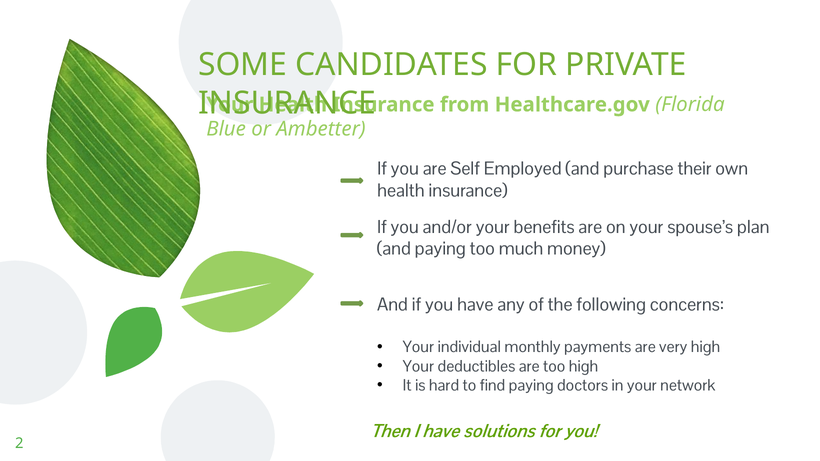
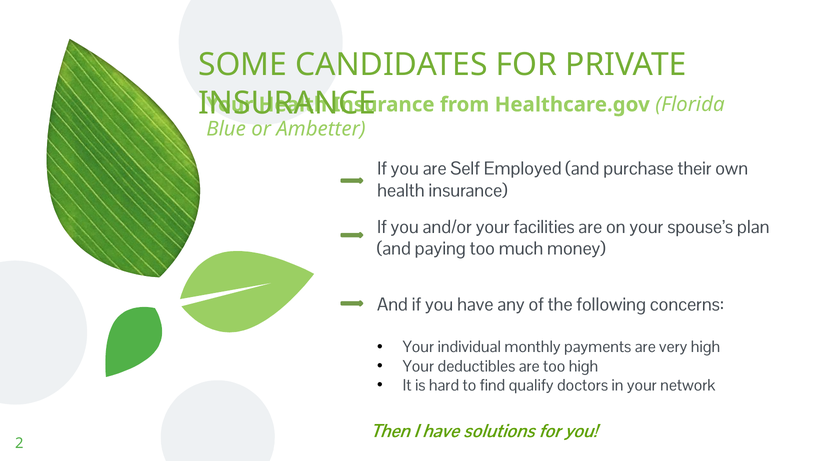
benefits: benefits -> facilities
find paying: paying -> qualify
